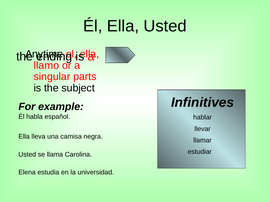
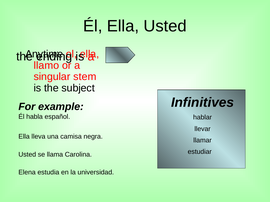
parts: parts -> stem
